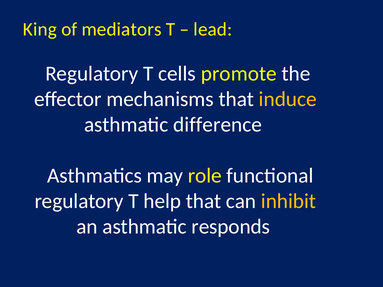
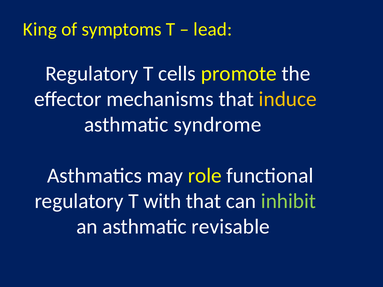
mediators: mediators -> symptoms
difference: difference -> syndrome
help: help -> with
inhibit colour: yellow -> light green
responds: responds -> revisable
